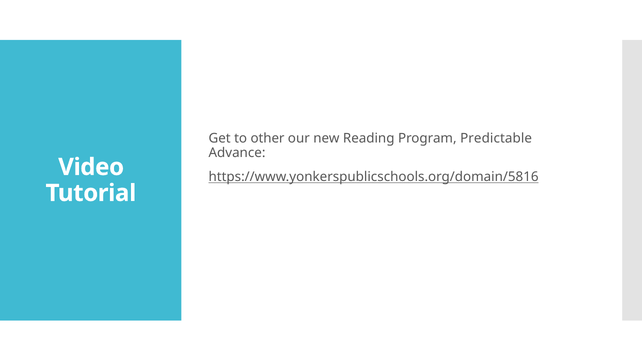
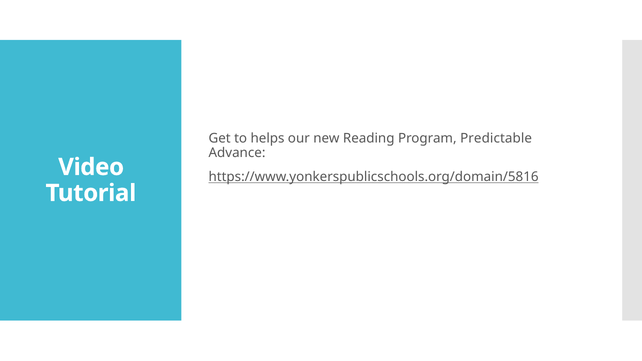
other: other -> helps
